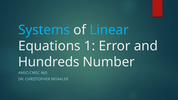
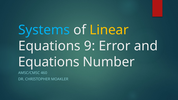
Linear colour: light blue -> yellow
1: 1 -> 9
Hundreds at (49, 62): Hundreds -> Equations
